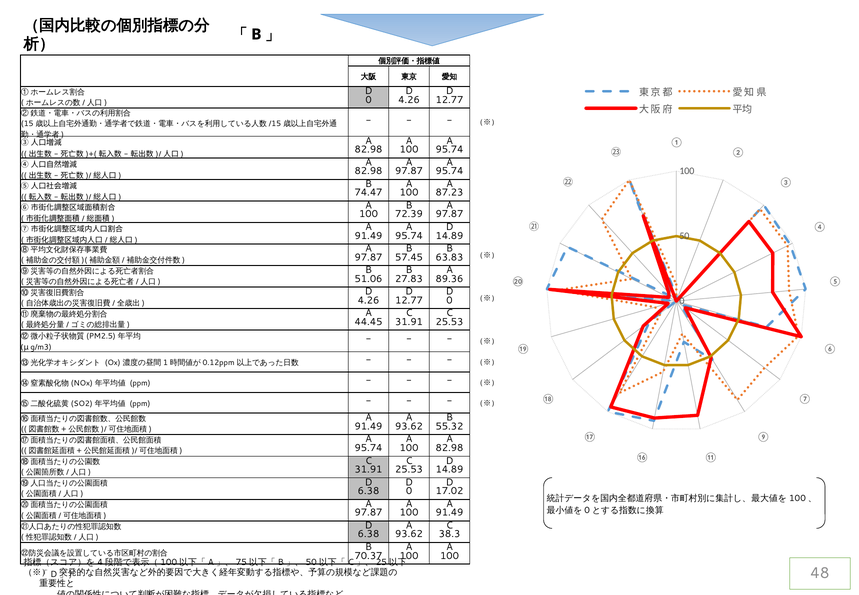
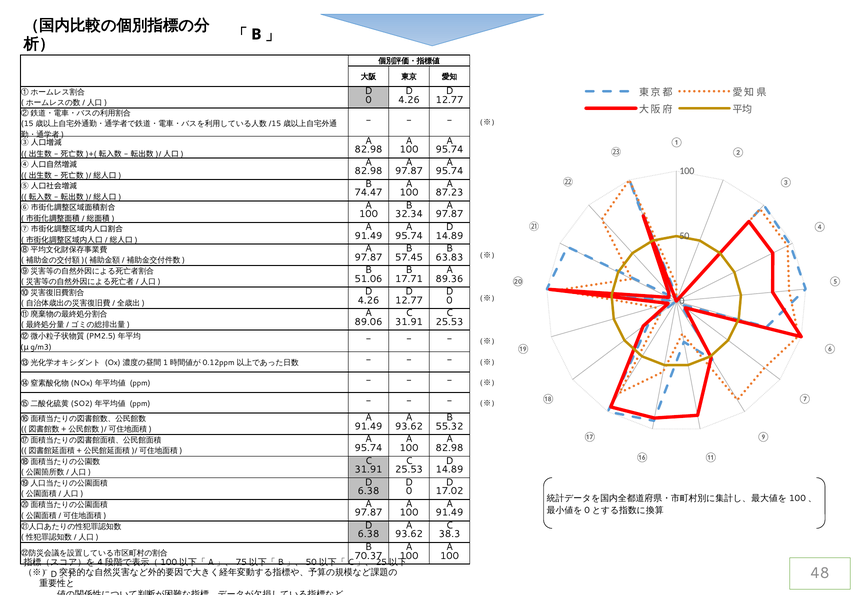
72.39: 72.39 -> 32.34
27.83: 27.83 -> 17.71
44.45: 44.45 -> 89.06
